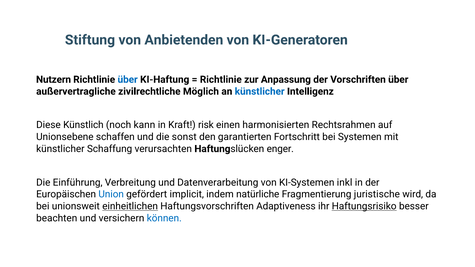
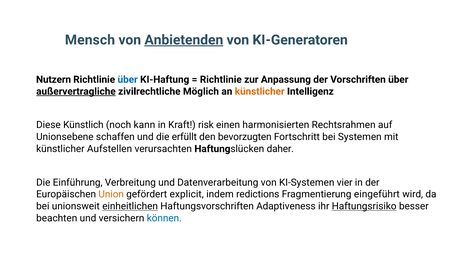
Stiftung: Stiftung -> Mensch
Anbietenden underline: none -> present
außervertragliche underline: none -> present
künstlicher at (260, 91) colour: blue -> orange
sonst: sonst -> erfüllt
garantierten: garantierten -> bevorzugten
Schaffung: Schaffung -> Aufstellen
enger: enger -> daher
inkl: inkl -> vier
Union colour: blue -> orange
implicit: implicit -> explicit
natürliche: natürliche -> redictions
juristische: juristische -> eingeführt
